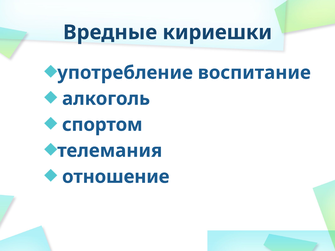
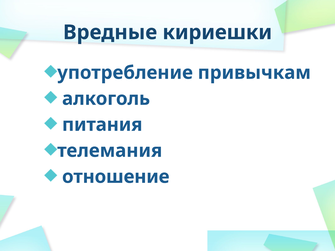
воспитание: воспитание -> привычкам
спортом: спортом -> питания
